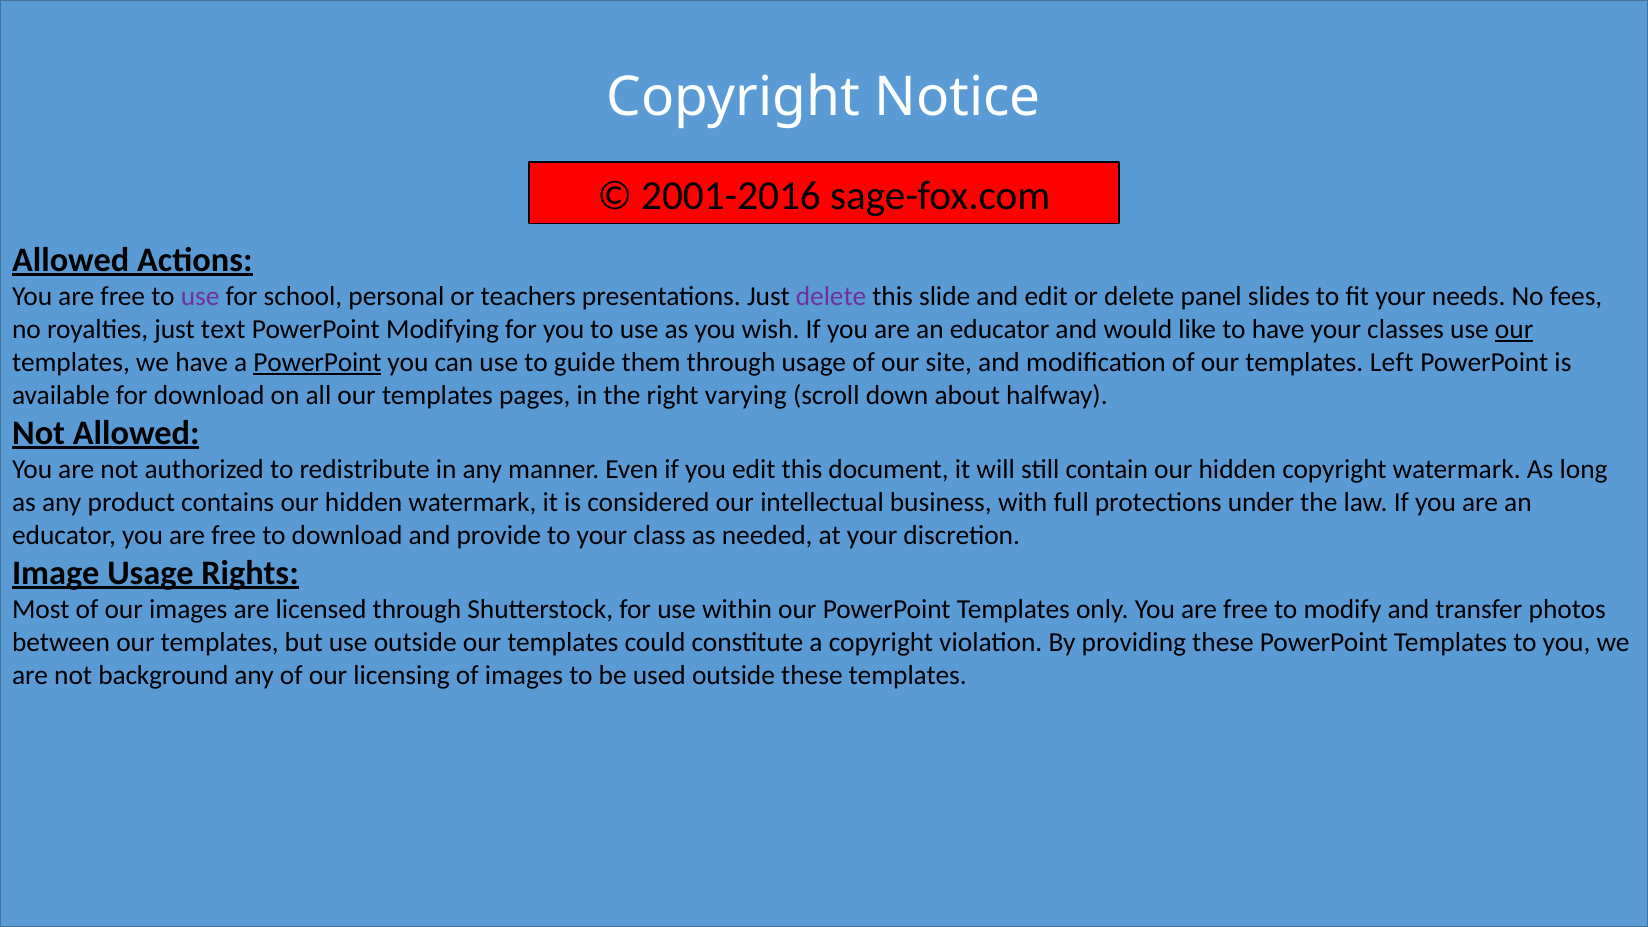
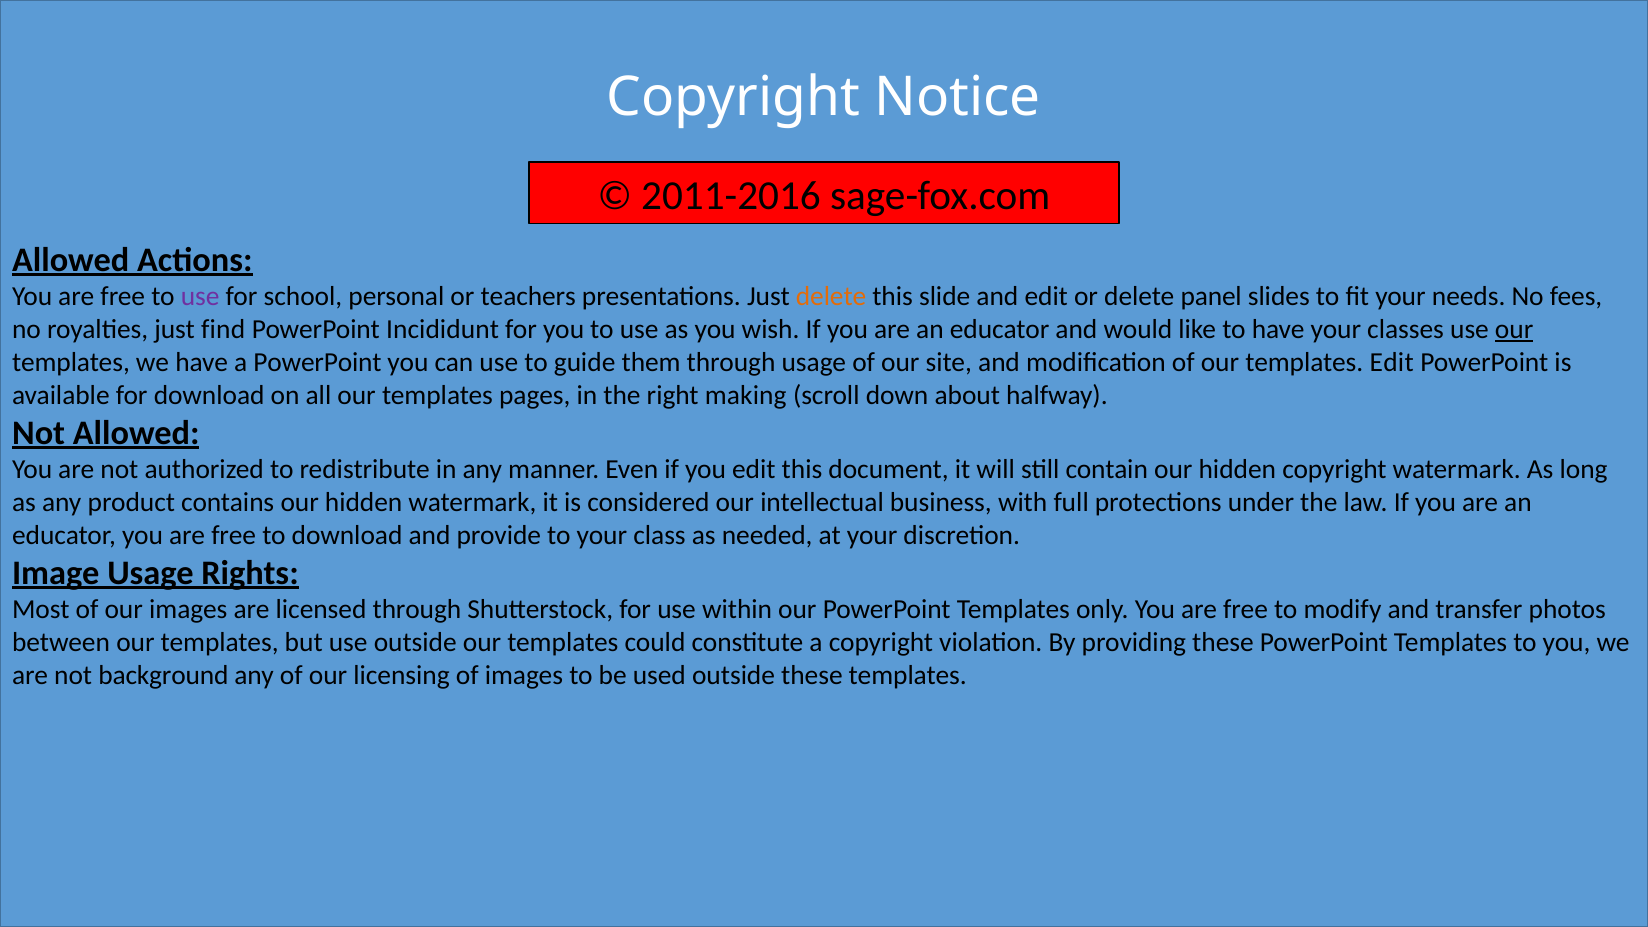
2001-2016: 2001-2016 -> 2011-2016
delete at (831, 296) colour: purple -> orange
text: text -> find
Modifying: Modifying -> Incididunt
PowerPoint at (317, 362) underline: present -> none
templates Left: Left -> Edit
varying: varying -> making
